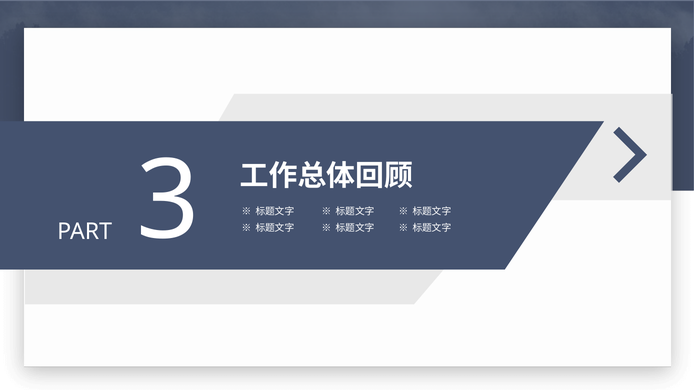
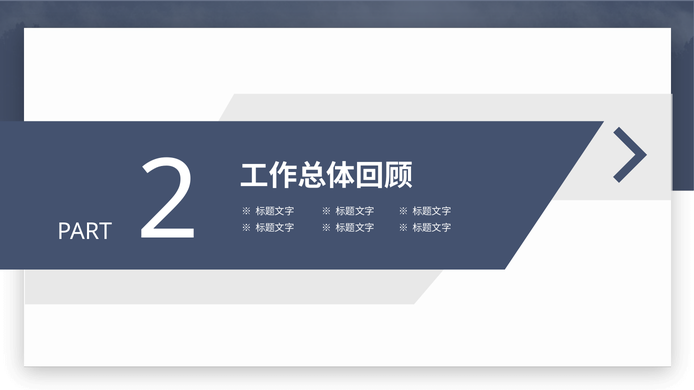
3: 3 -> 2
